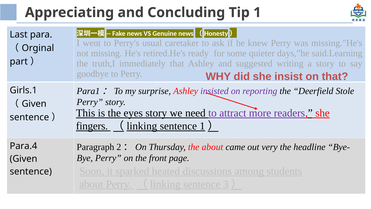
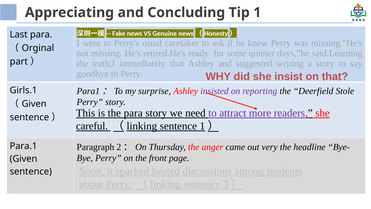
the eyes: eyes -> para
fingers: fingers -> careful
the about: about -> anger
Para.4: Para.4 -> Para.1
